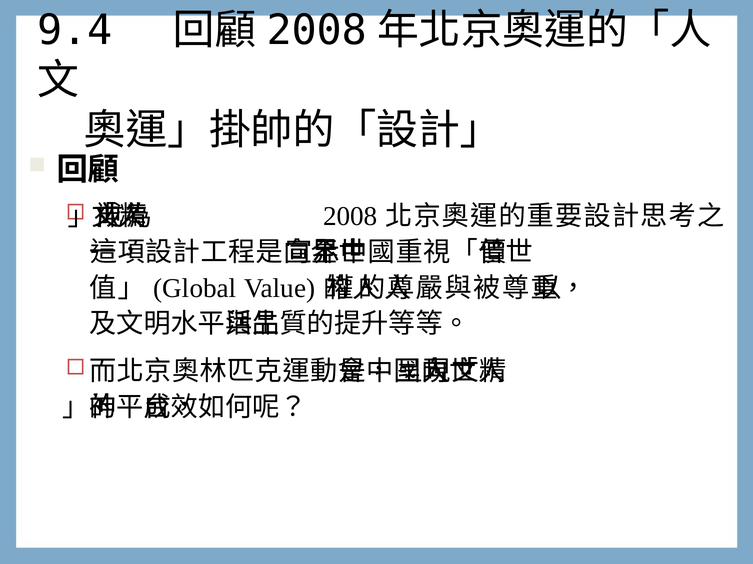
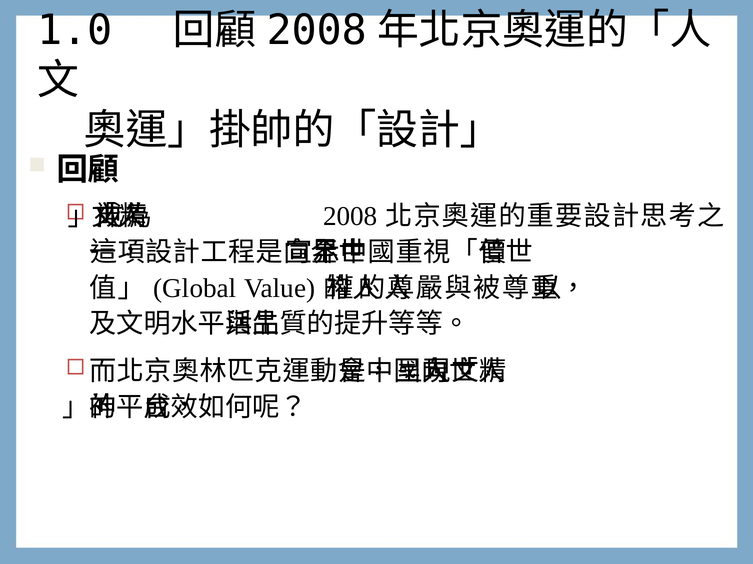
9.4: 9.4 -> 1.0
